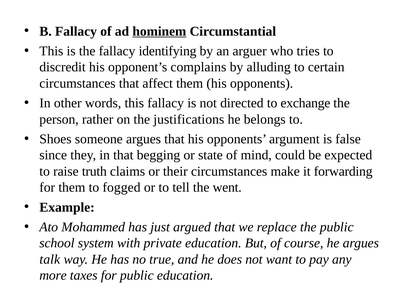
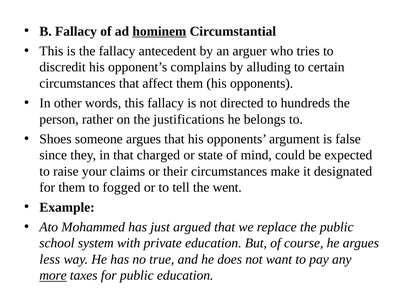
identifying: identifying -> antecedent
exchange: exchange -> hundreds
begging: begging -> charged
truth: truth -> your
forwarding: forwarding -> designated
talk: talk -> less
more underline: none -> present
